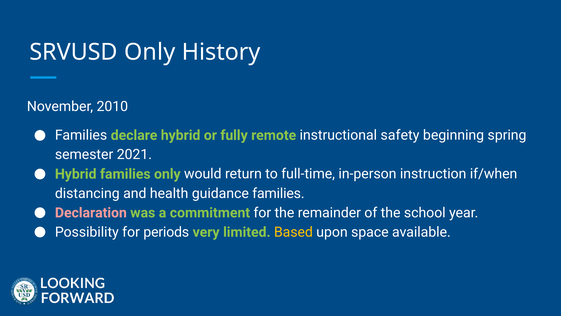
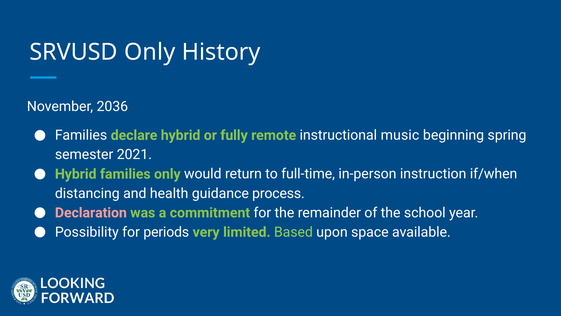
2010: 2010 -> 2036
safety: safety -> music
guidance families: families -> process
Based colour: yellow -> light green
